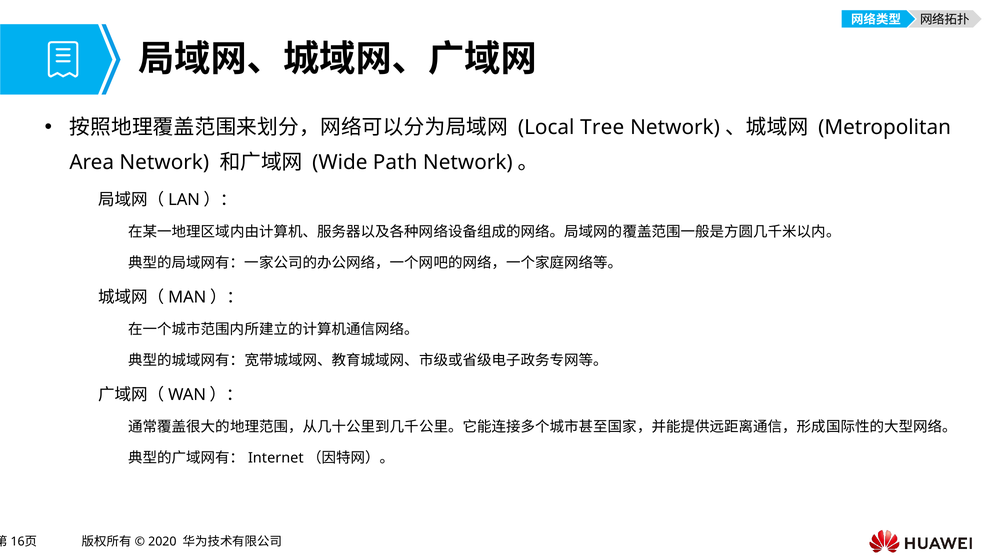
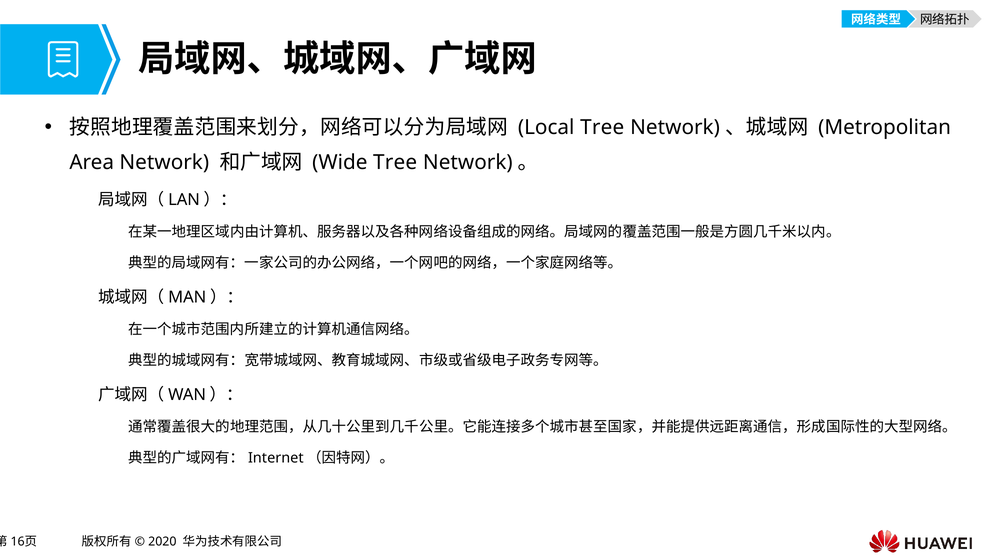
Wide Path: Path -> Tree
